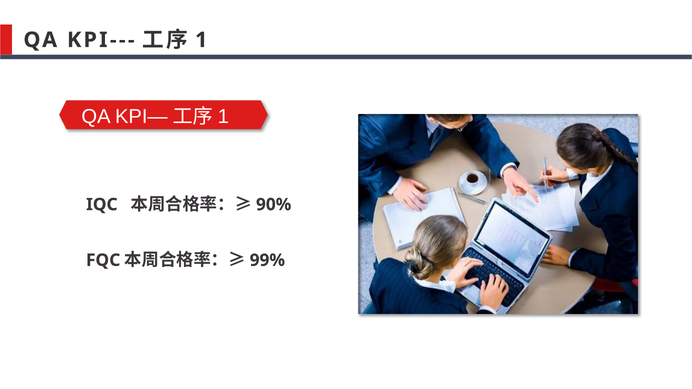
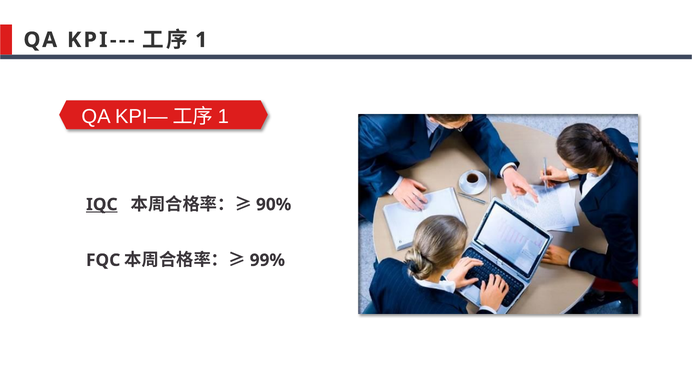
IQC underline: none -> present
